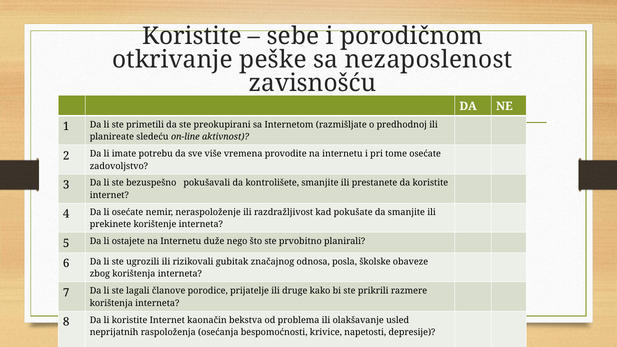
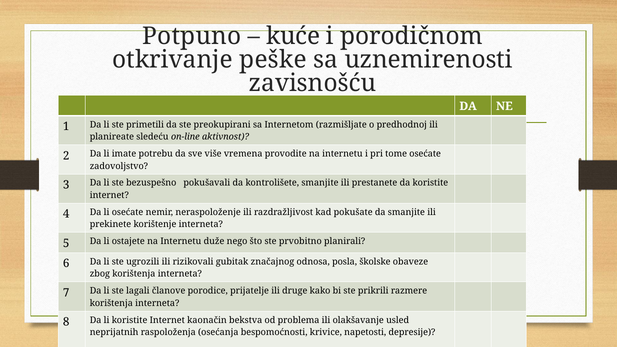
Koristite at (192, 36): Koristite -> Potpuno
sebe: sebe -> kuće
nezaposlenost: nezaposlenost -> uznemirenosti
